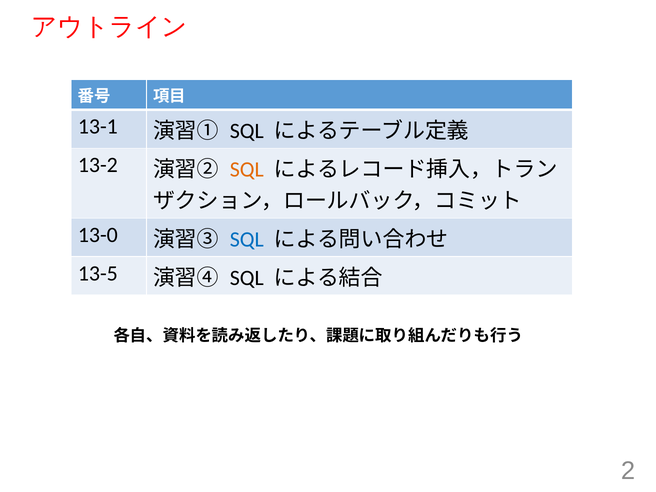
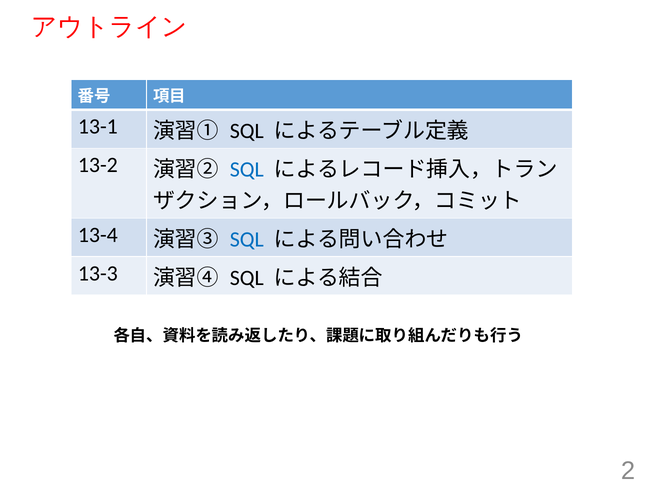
SQL at (247, 170) colour: orange -> blue
13-0: 13-0 -> 13-4
13-5: 13-5 -> 13-3
